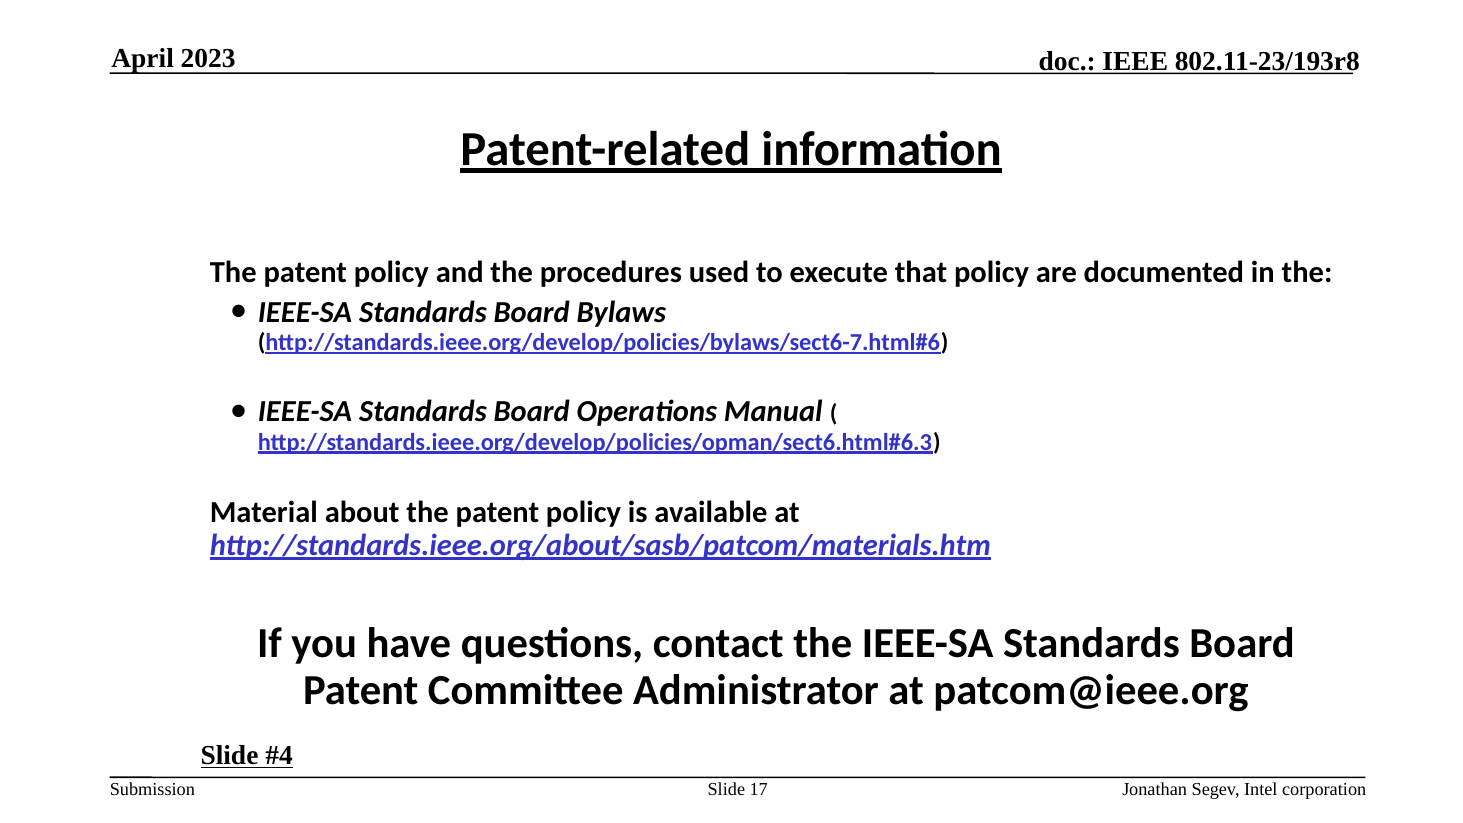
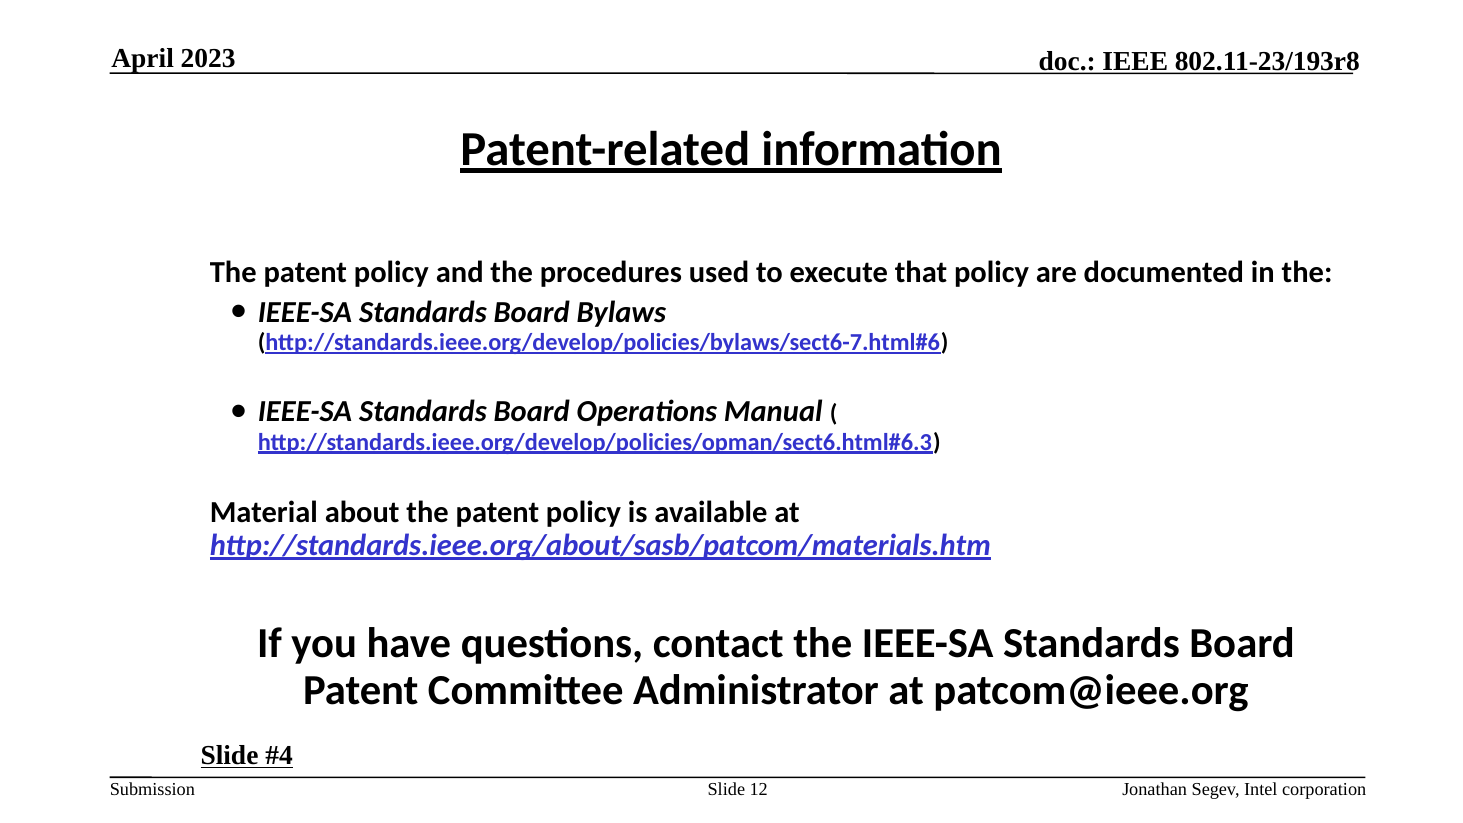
17: 17 -> 12
